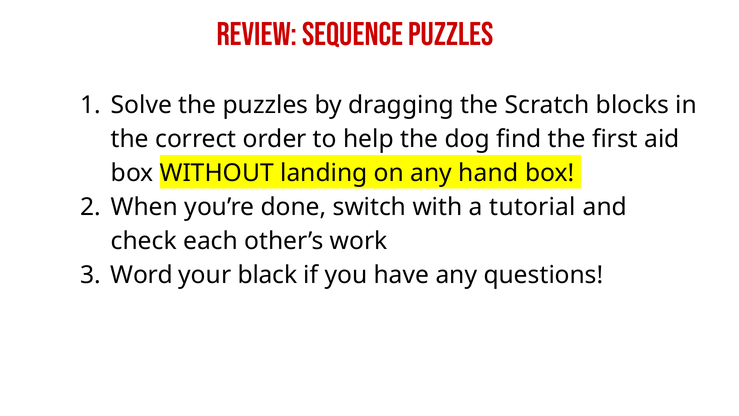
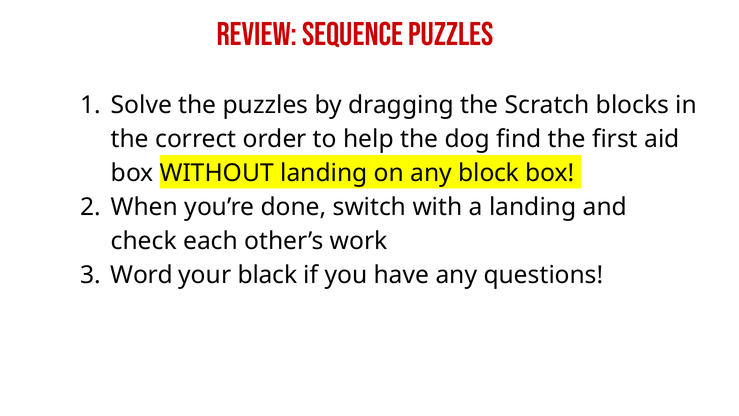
hand: hand -> block
a tutorial: tutorial -> landing
